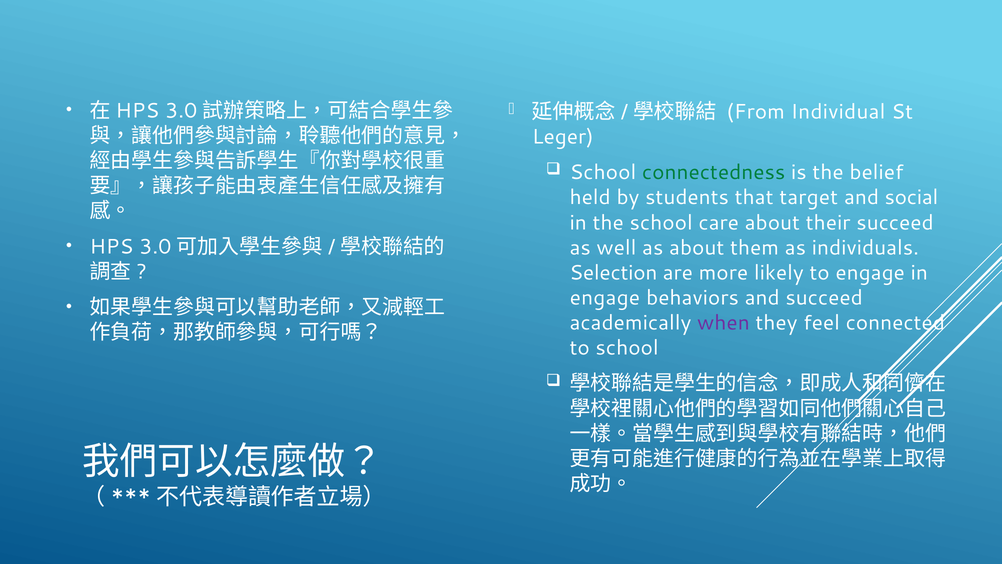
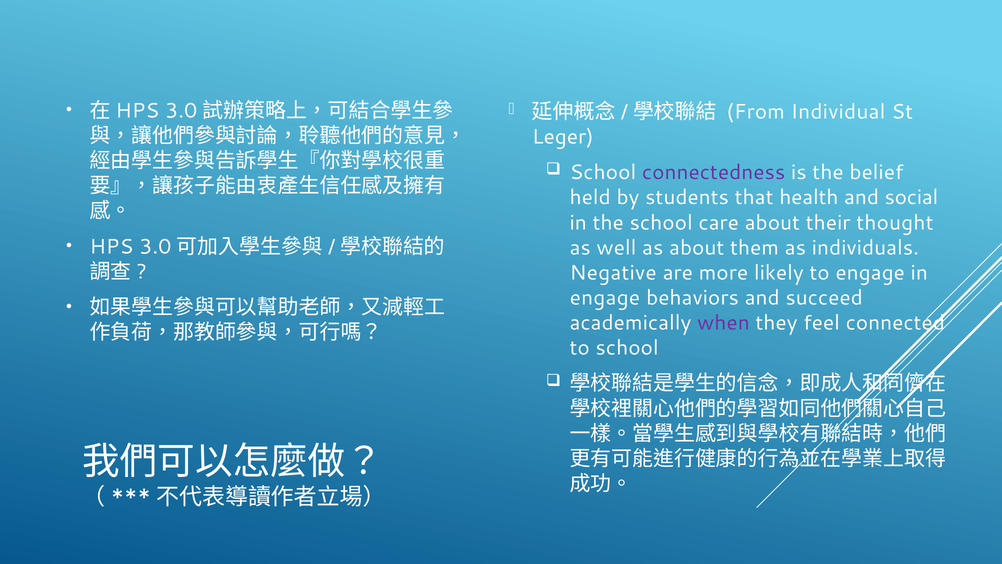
connectedness colour: green -> purple
target: target -> health
their succeed: succeed -> thought
Selection: Selection -> Negative
